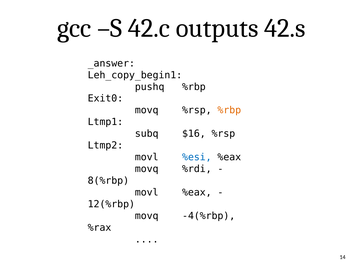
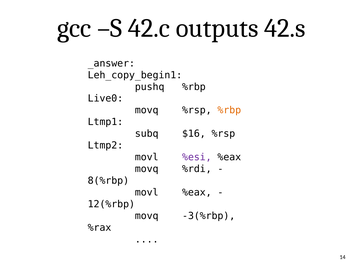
Exit0: Exit0 -> Live0
%esi colour: blue -> purple
-4(%rbp: -4(%rbp -> -3(%rbp
